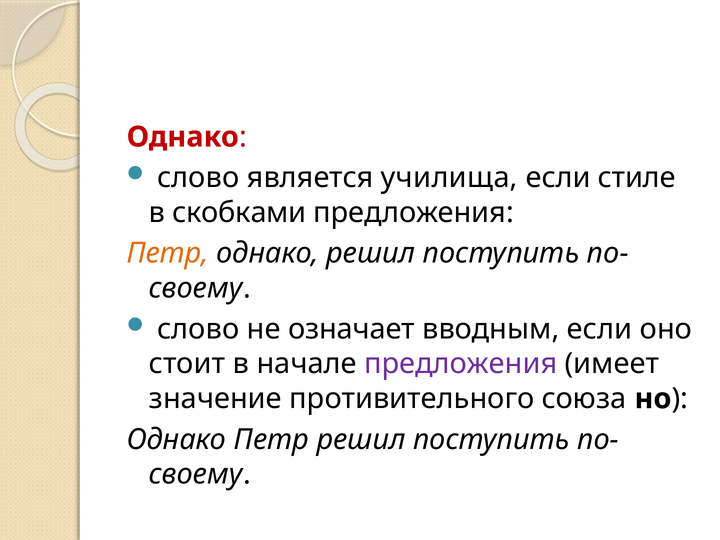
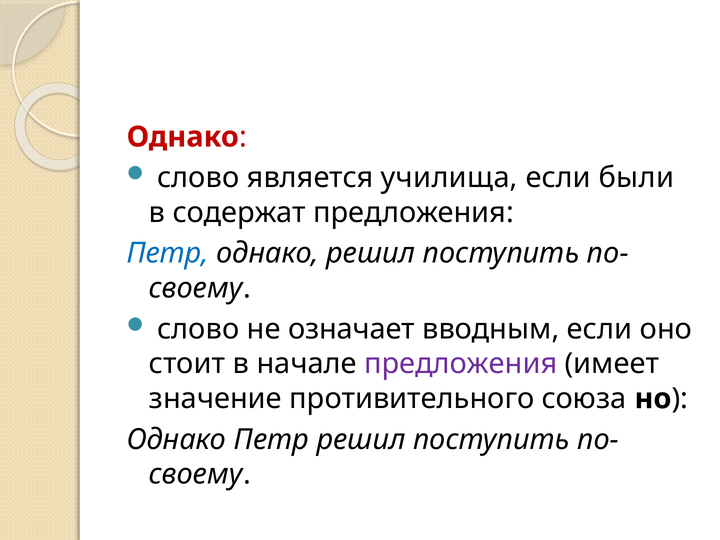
стиле: стиле -> были
скобками: скобками -> содержат
Петр at (168, 253) colour: orange -> blue
